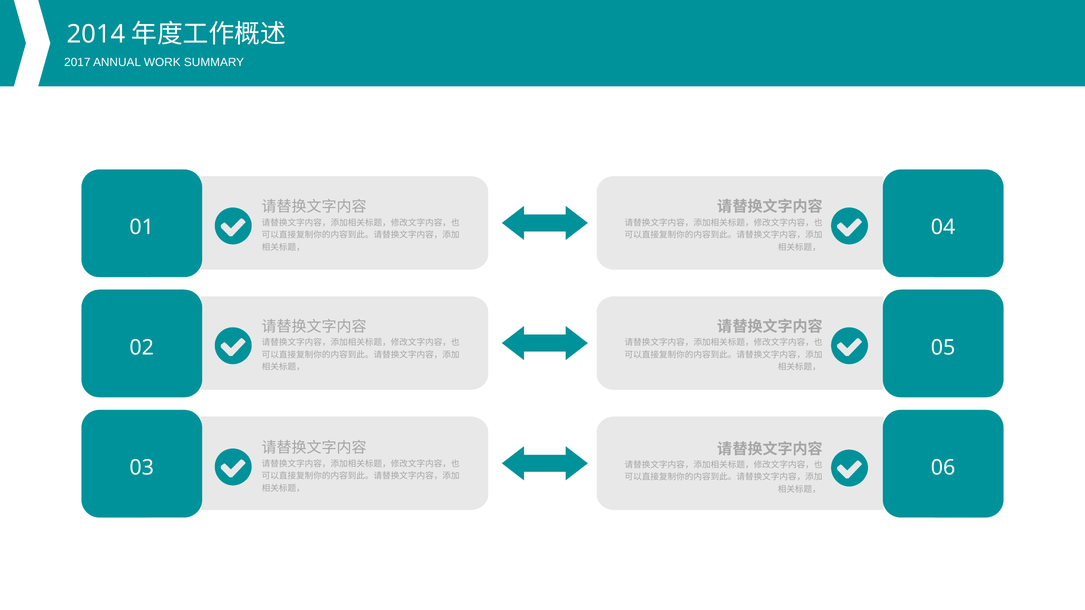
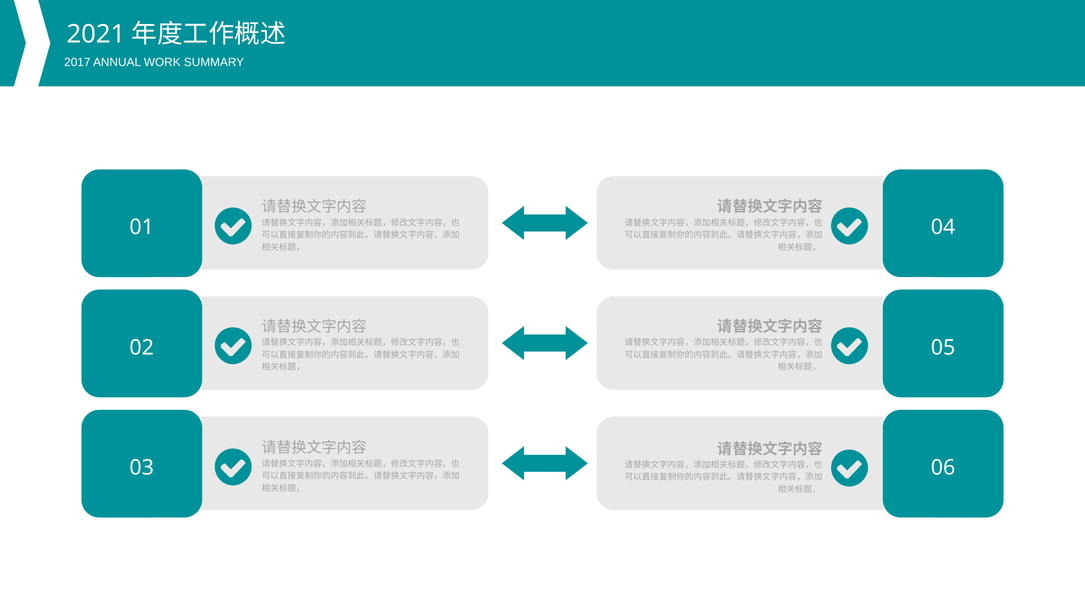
2014: 2014 -> 2021
